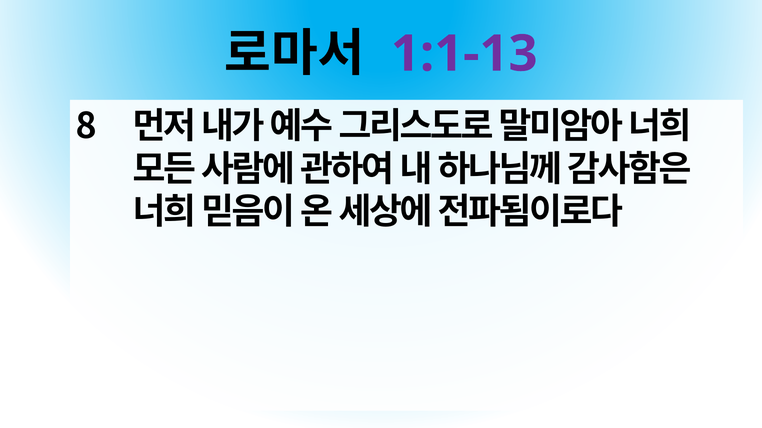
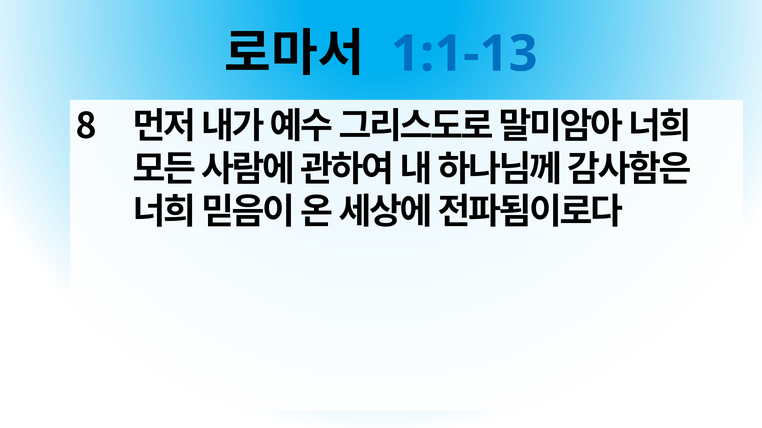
1:1-13 colour: purple -> blue
